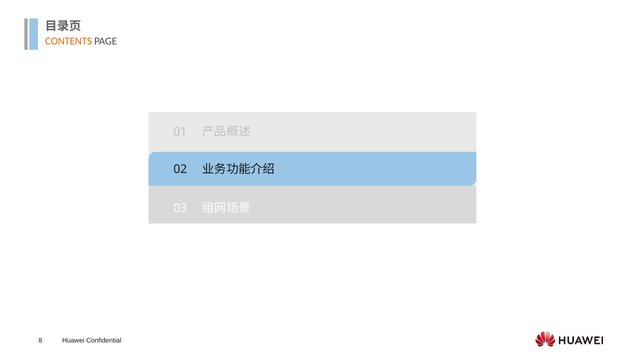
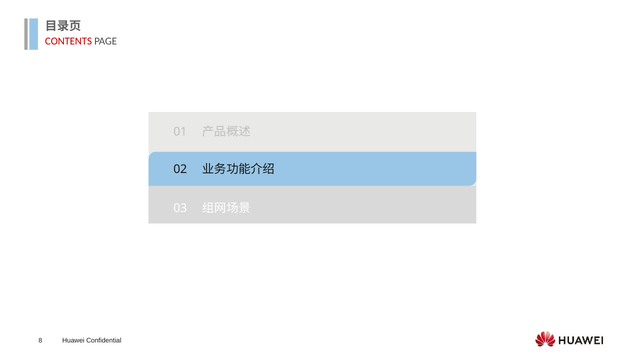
CONTENTS colour: orange -> red
